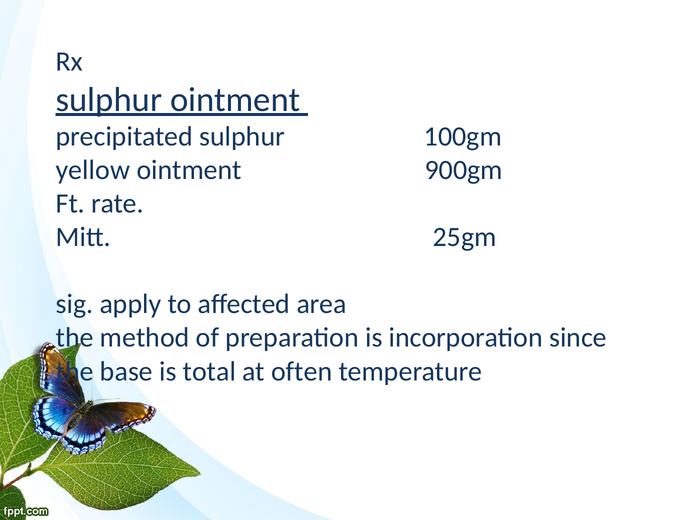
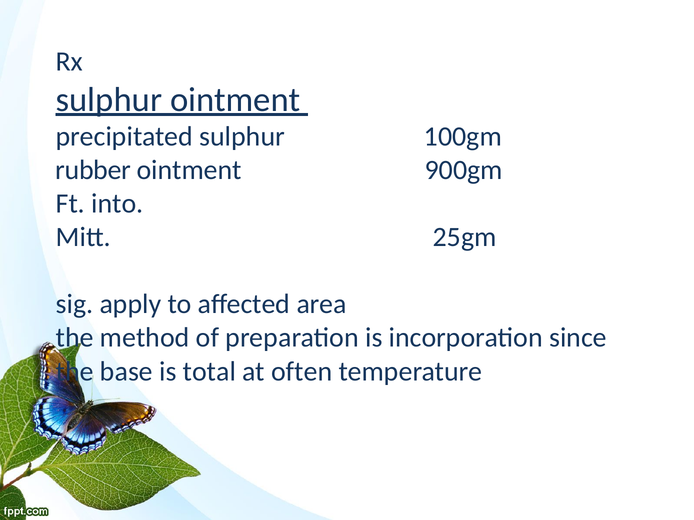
yellow: yellow -> rubber
rate: rate -> into
